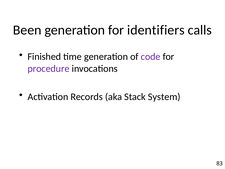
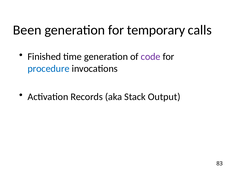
identifiers: identifiers -> temporary
procedure colour: purple -> blue
System: System -> Output
